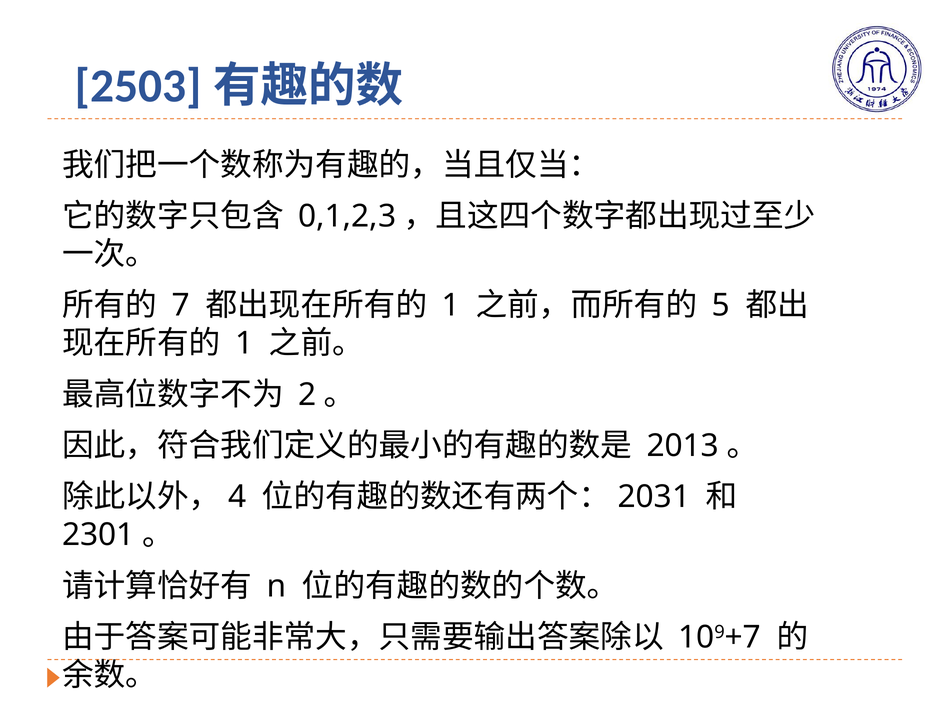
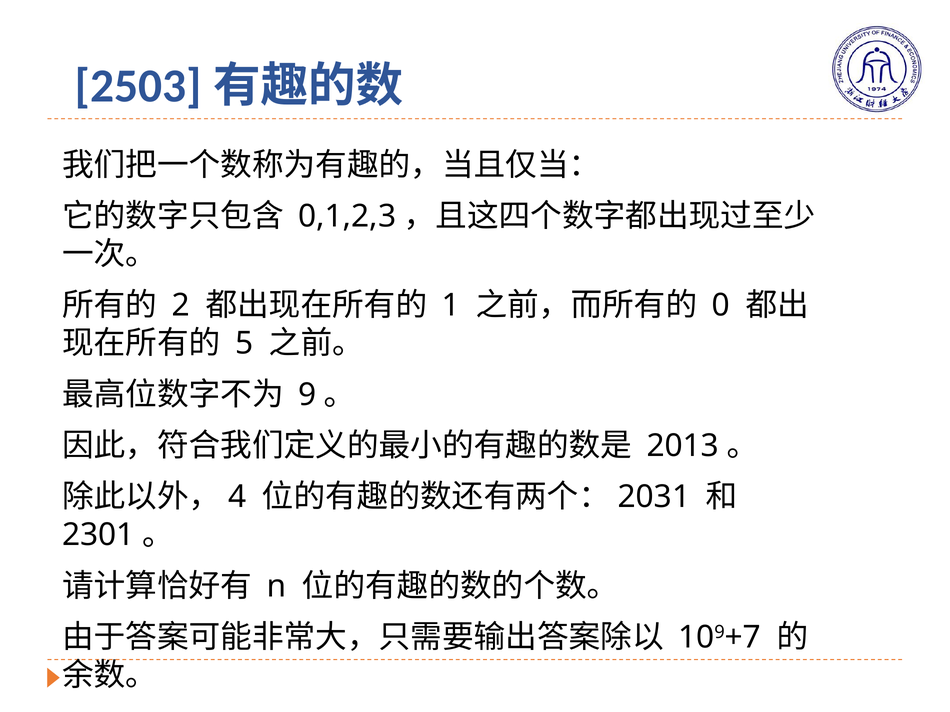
7: 7 -> 2
5: 5 -> 0
1 at (244, 344): 1 -> 5
2: 2 -> 9
